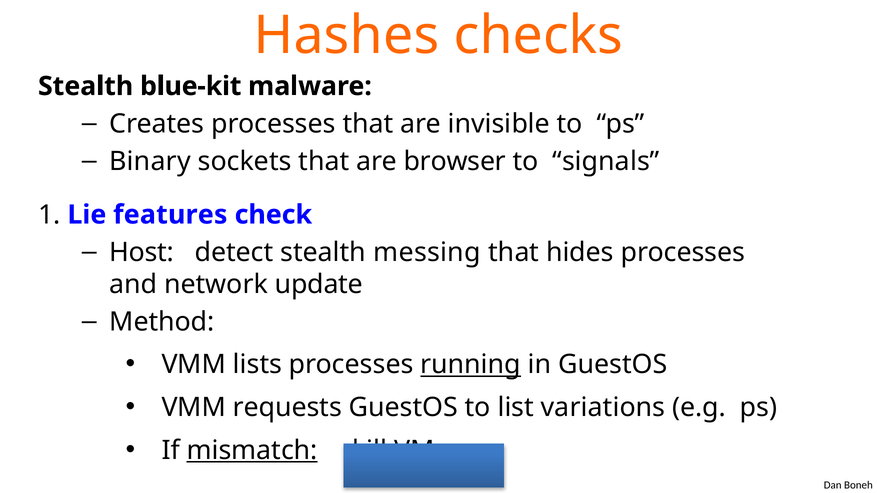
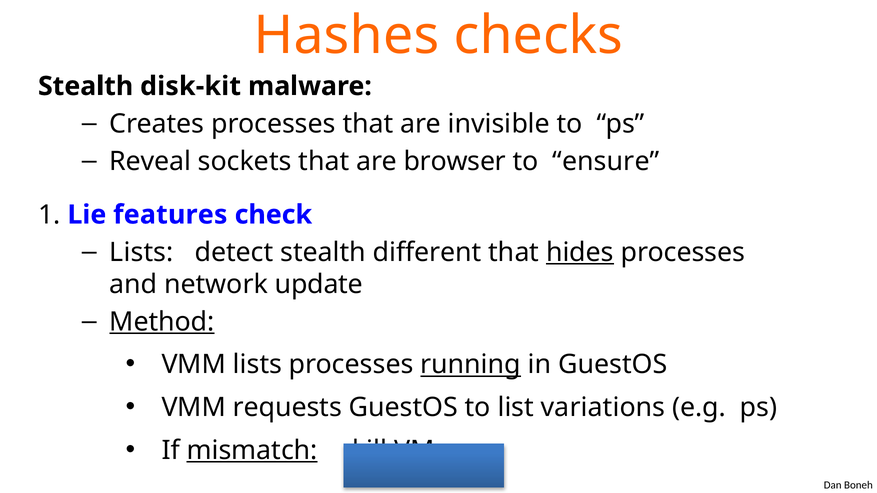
blue-kit: blue-kit -> disk-kit
Binary: Binary -> Reveal
signals: signals -> ensure
Host at (142, 252): Host -> Lists
messing: messing -> different
hides underline: none -> present
Method underline: none -> present
